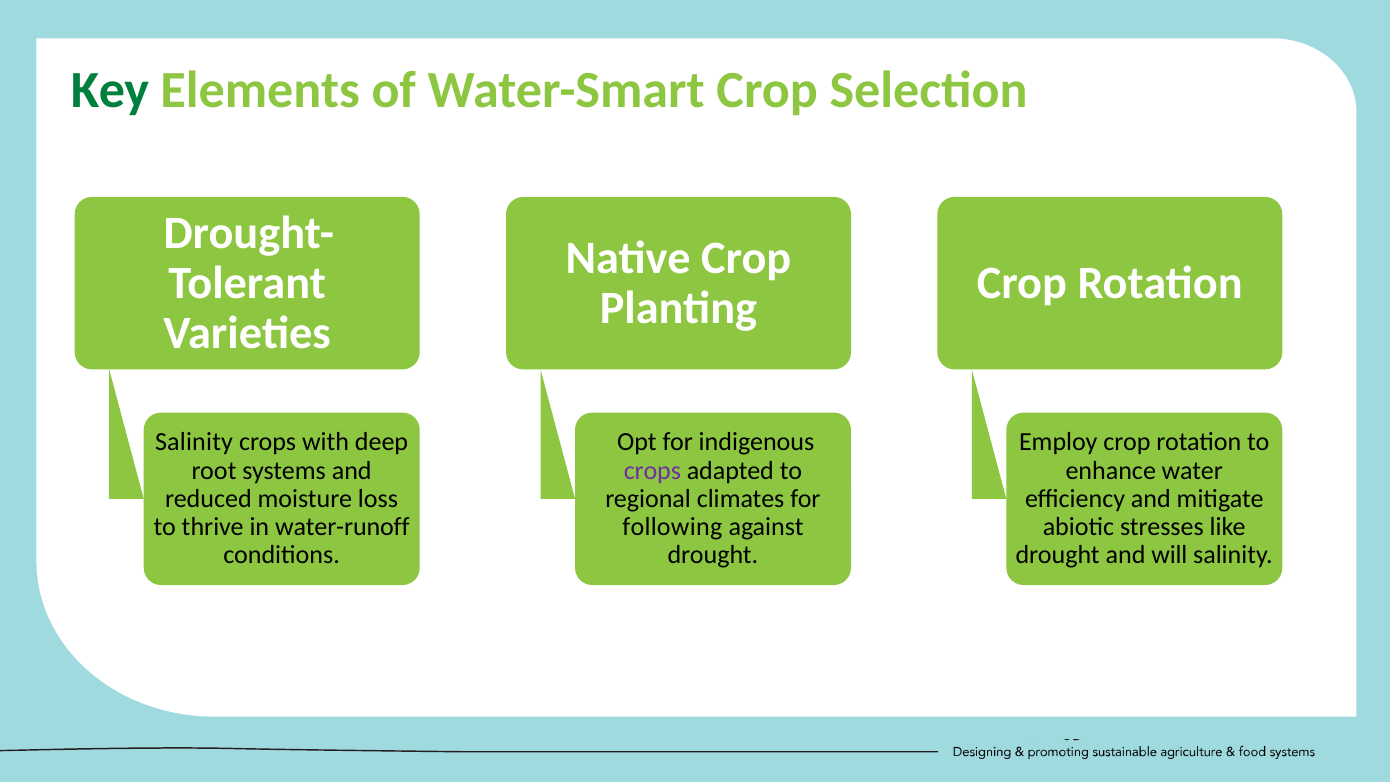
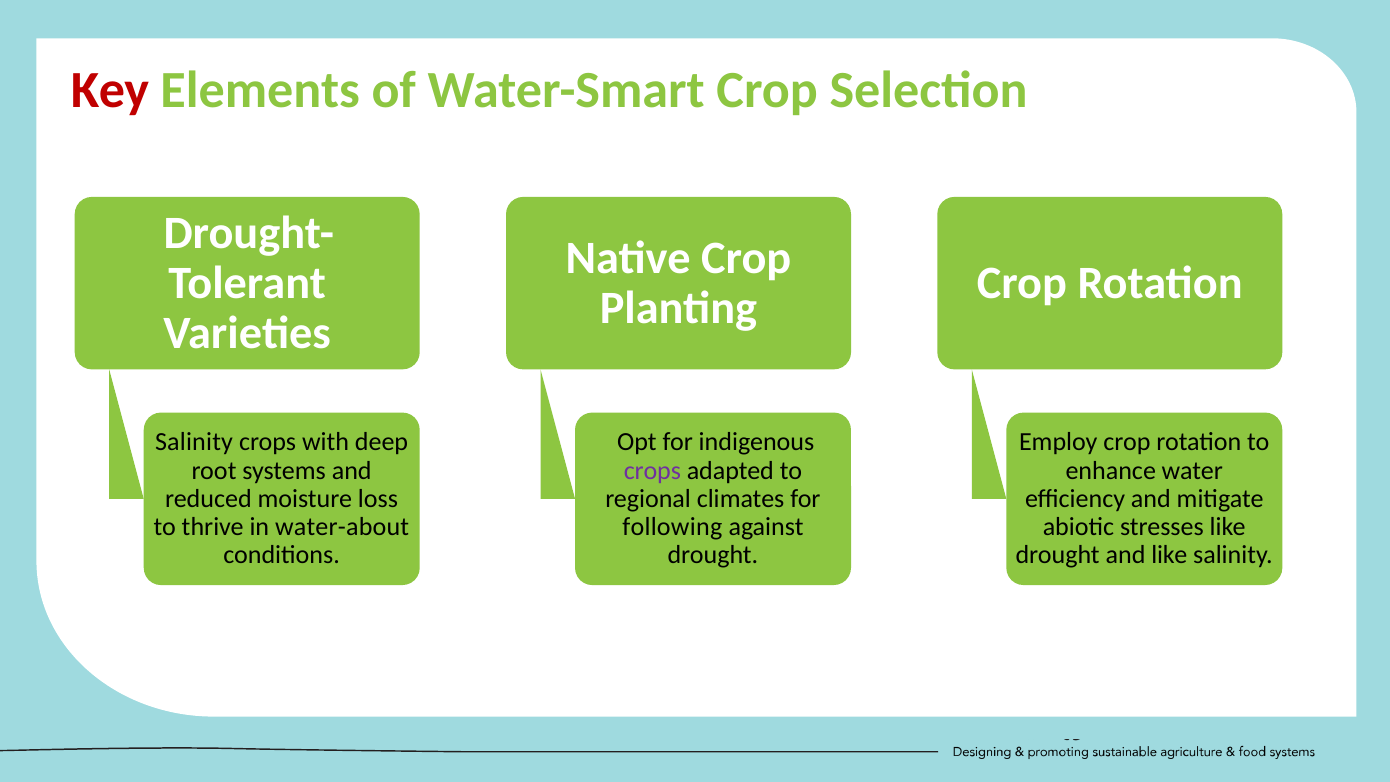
Key colour: green -> red
water-runoff: water-runoff -> water-about
and will: will -> like
